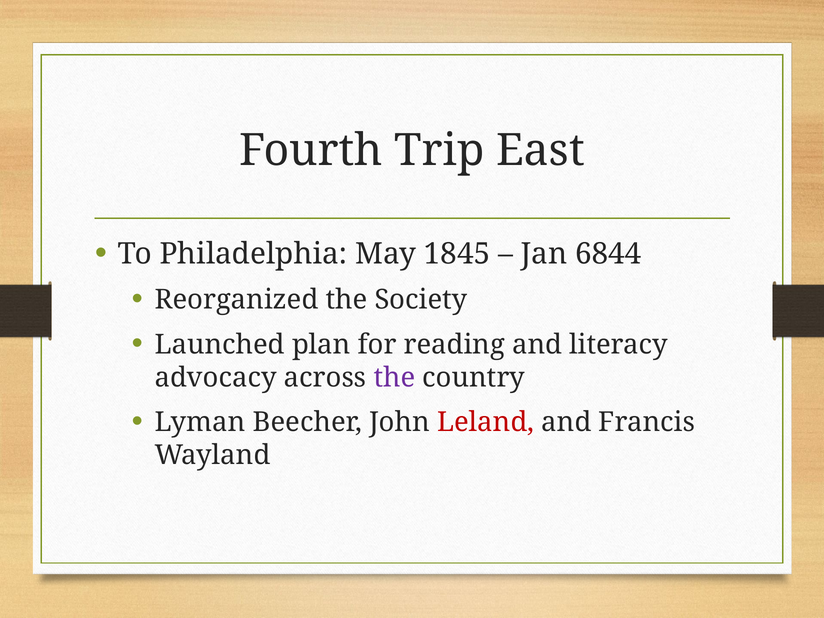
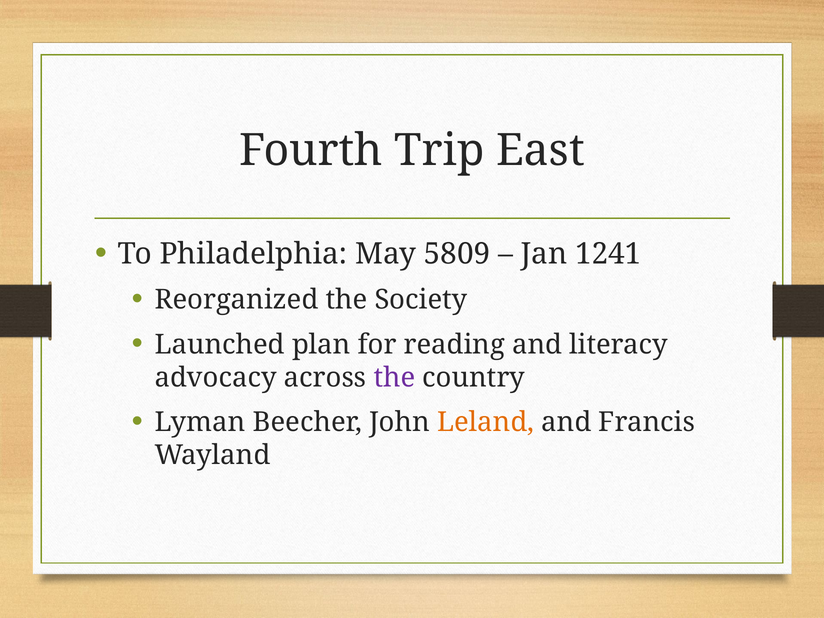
1845: 1845 -> 5809
6844: 6844 -> 1241
Leland colour: red -> orange
